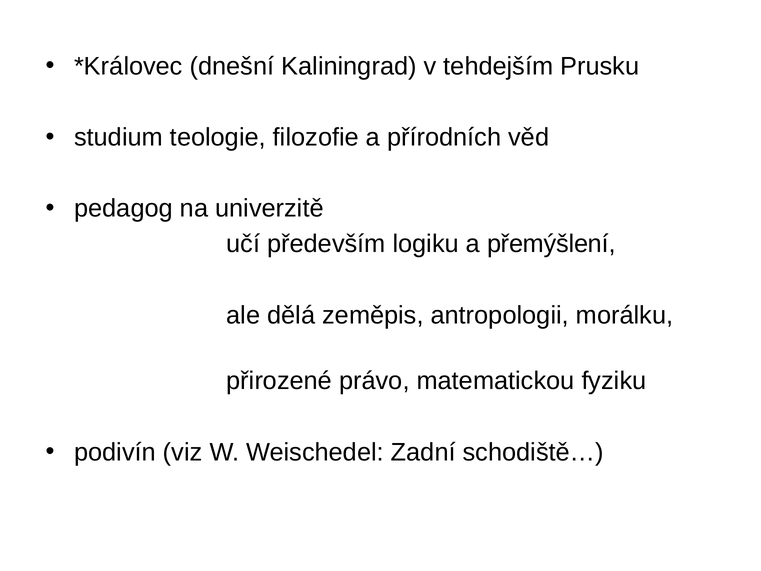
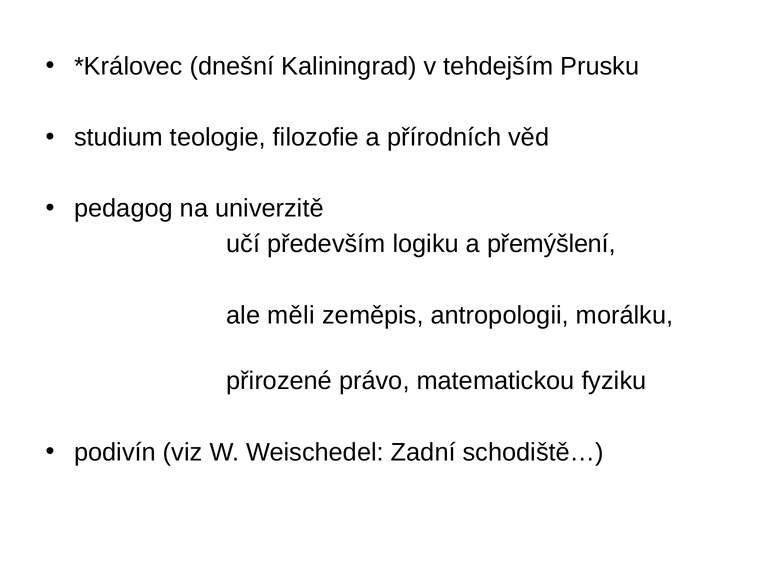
dělá: dělá -> měli
